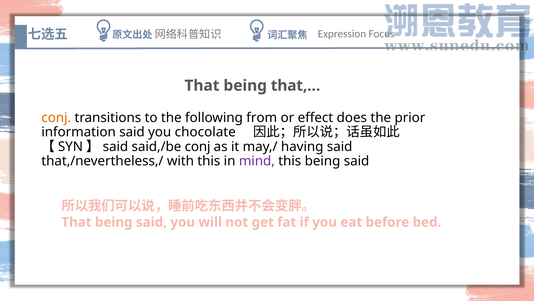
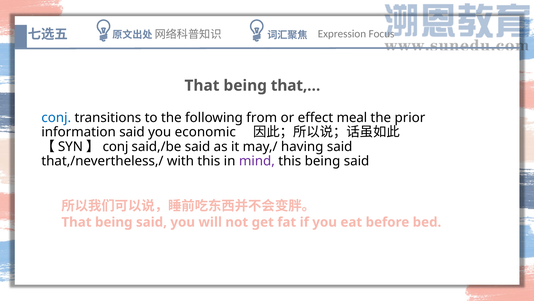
conj at (56, 117) colour: orange -> blue
does: does -> meal
chocolate: chocolate -> economic
said at (115, 146): said -> conj
said,/be conj: conj -> said
